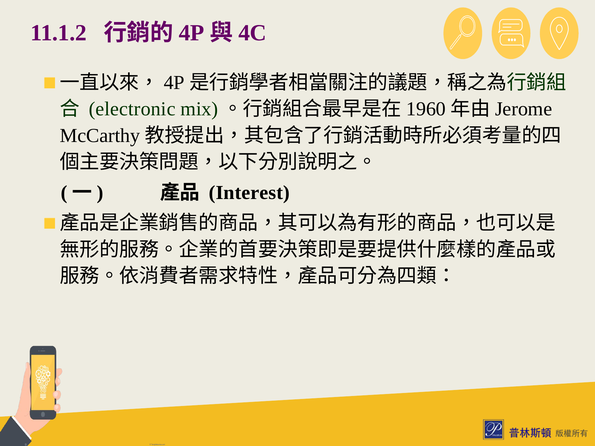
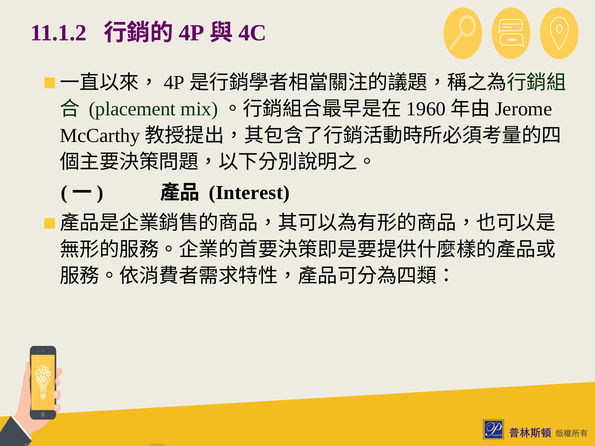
electronic: electronic -> placement
